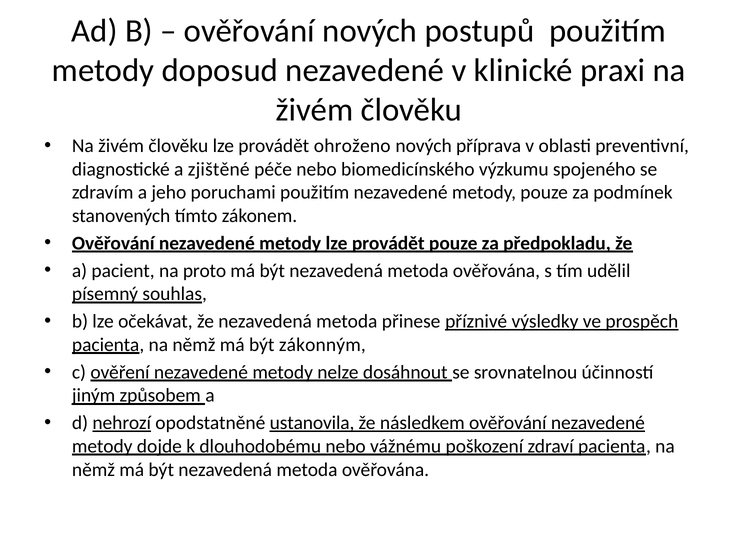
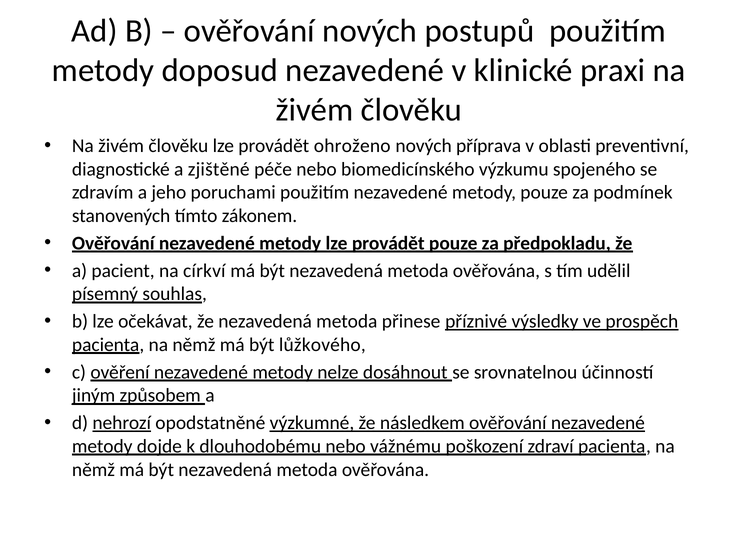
proto: proto -> církví
zákonným: zákonným -> lůžkového
ustanovila: ustanovila -> výzkumné
